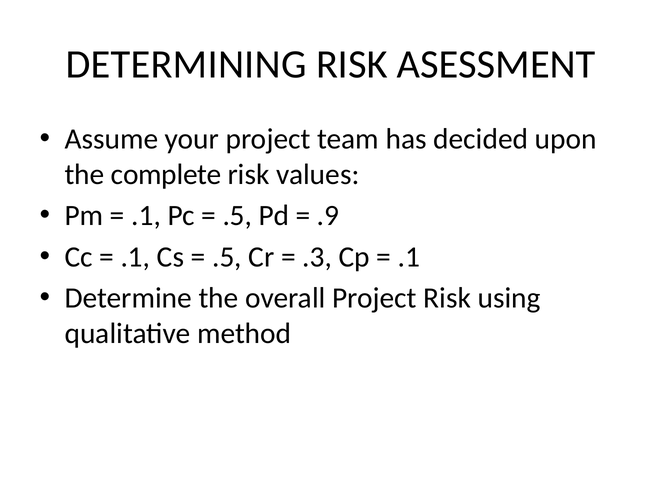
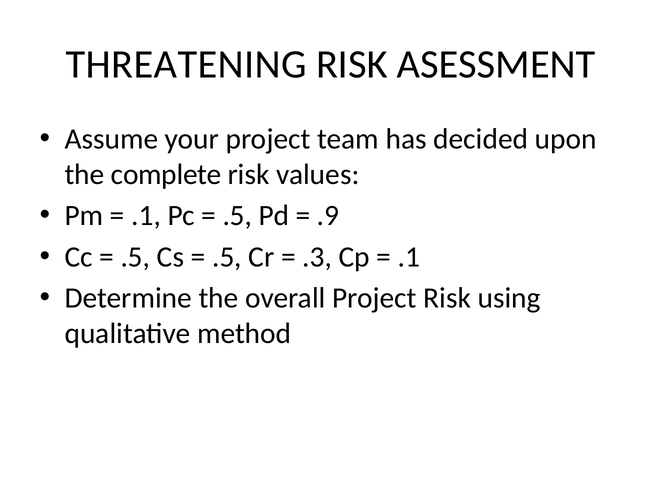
DETERMINING: DETERMINING -> THREATENING
.1 at (135, 257): .1 -> .5
